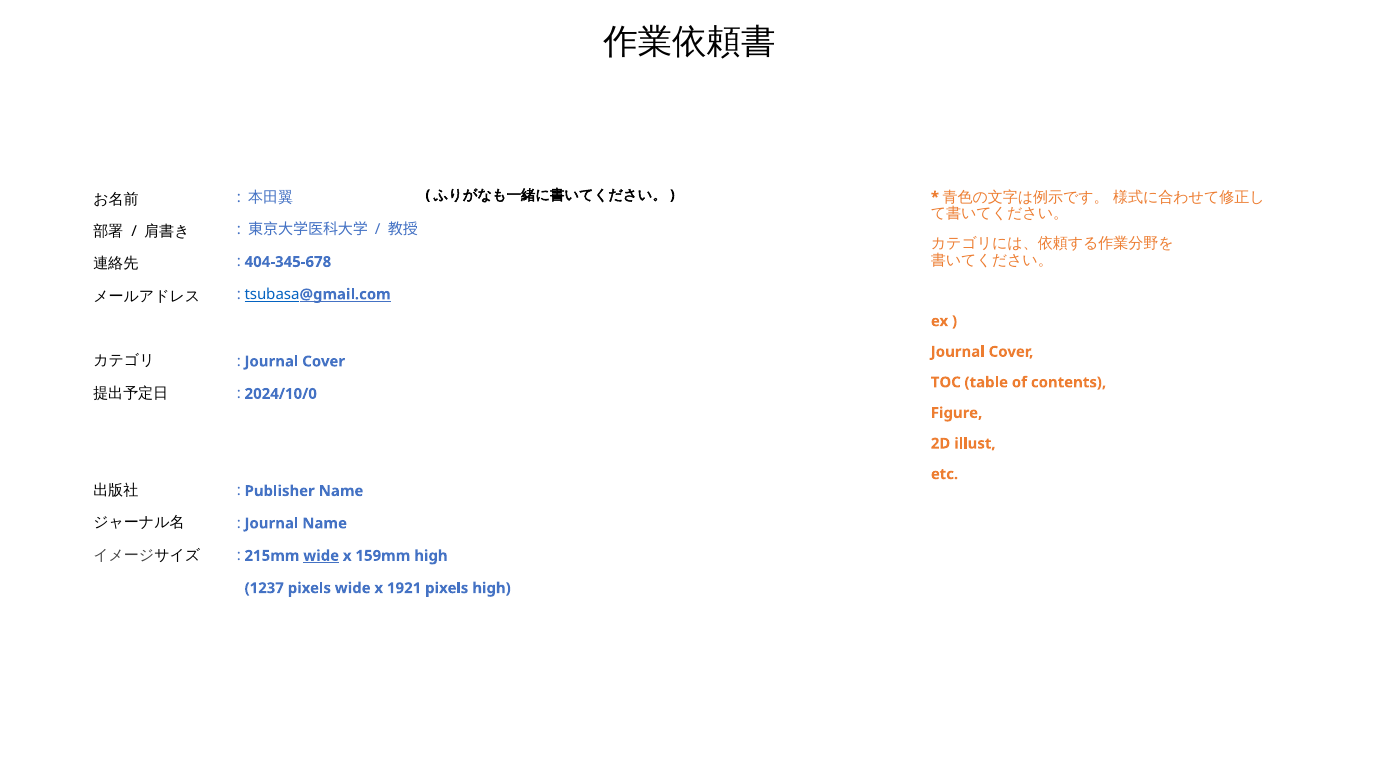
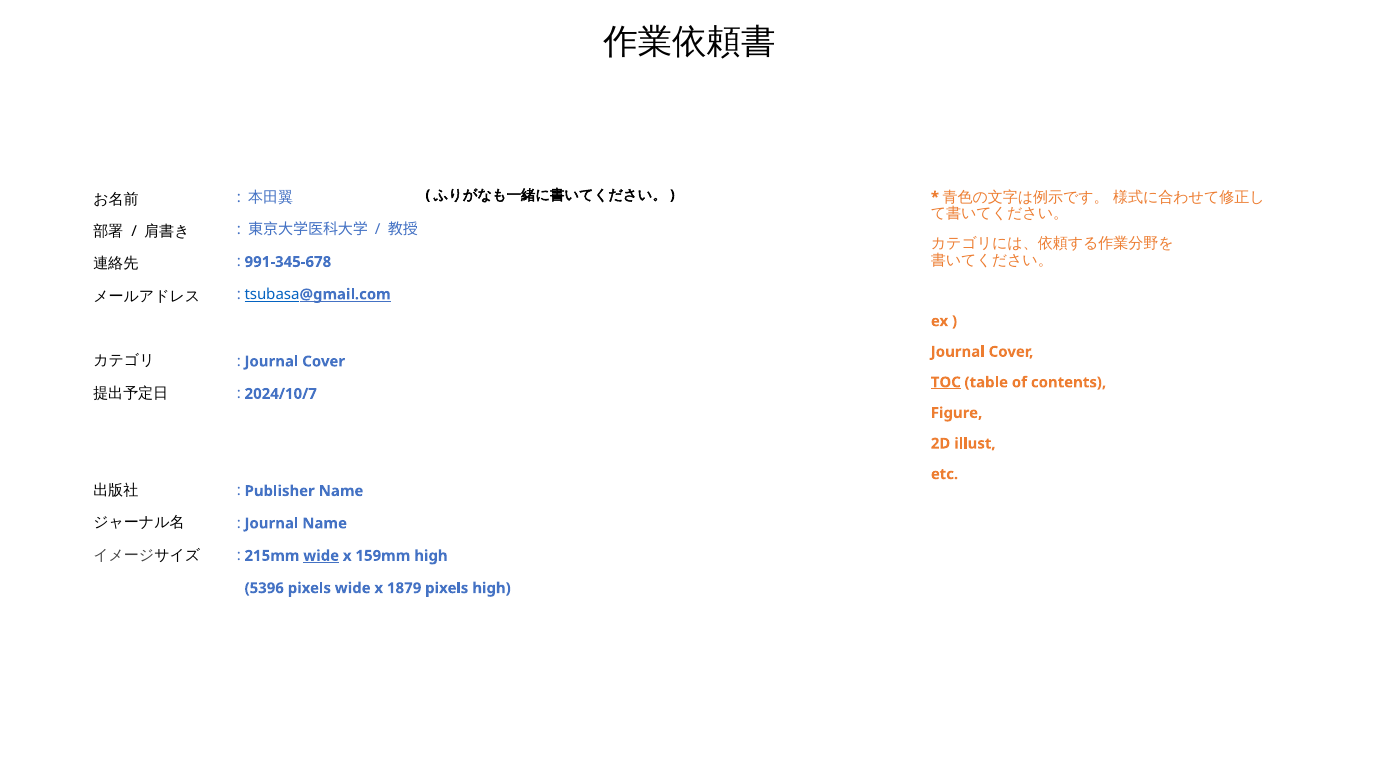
404-345-678: 404-345-678 -> 991-345-678
TOC underline: none -> present
2024/10/0: 2024/10/0 -> 2024/10/7
1237: 1237 -> 5396
1921: 1921 -> 1879
